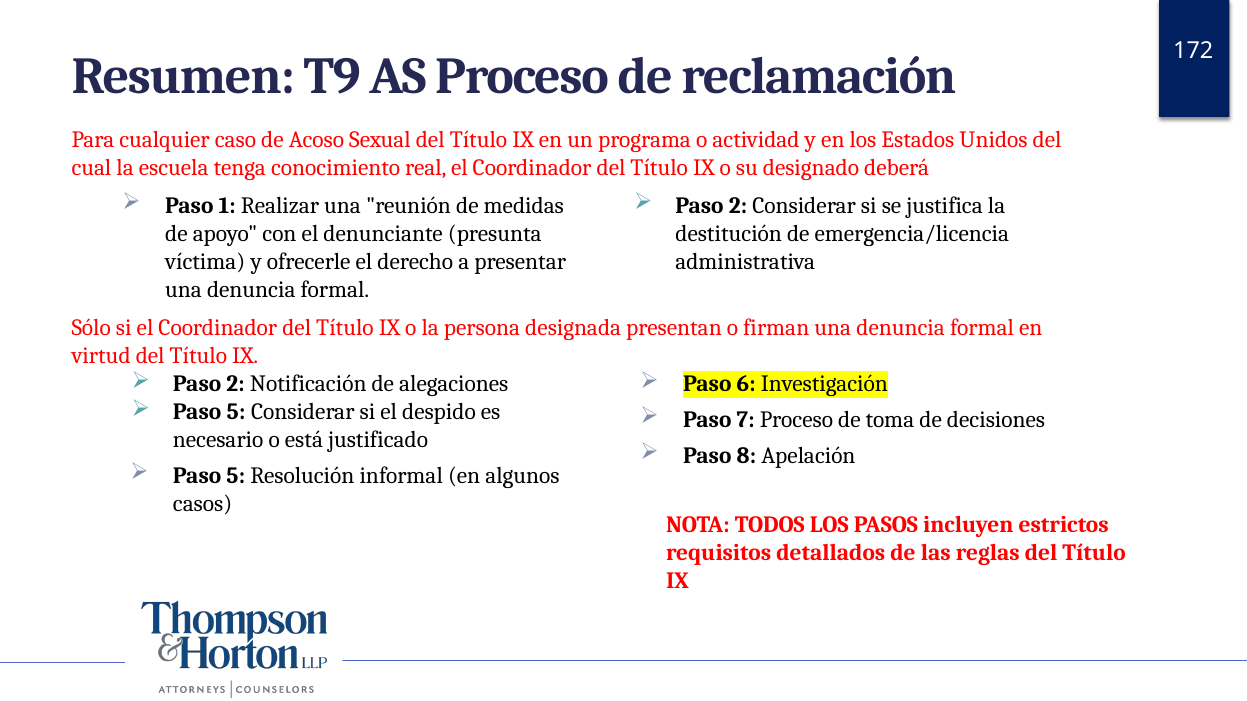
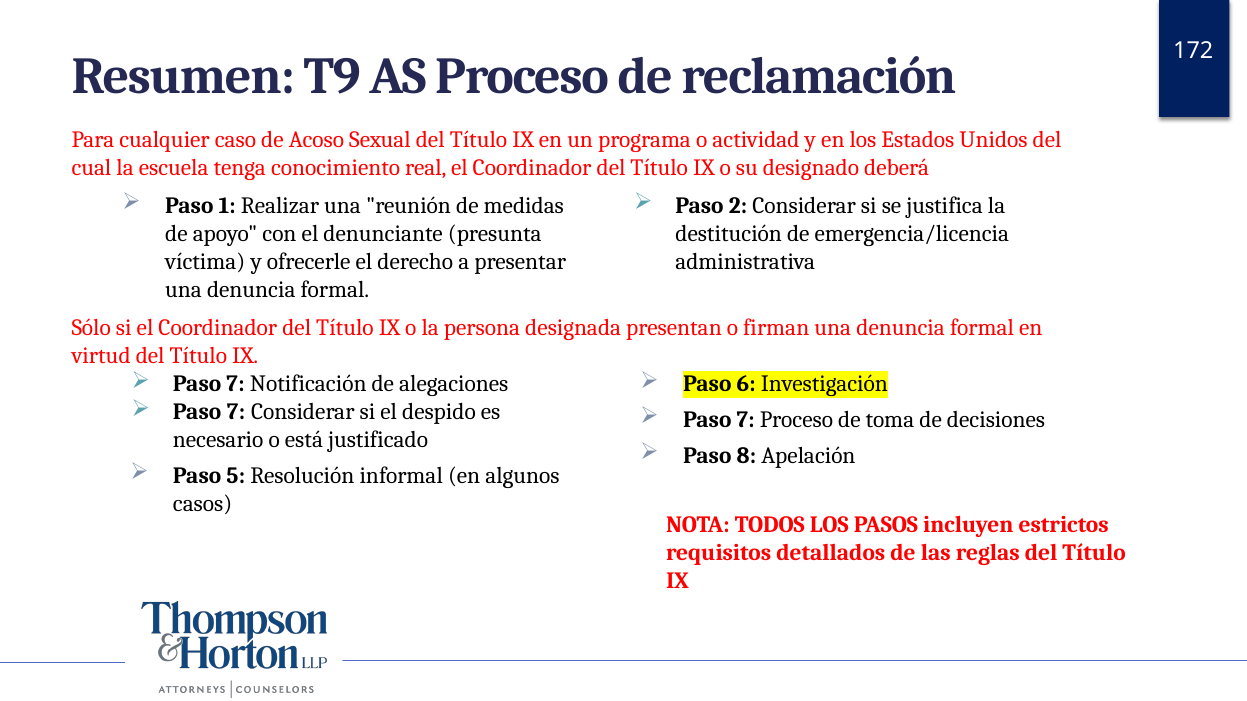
2 at (236, 384): 2 -> 7
5 at (236, 412): 5 -> 7
